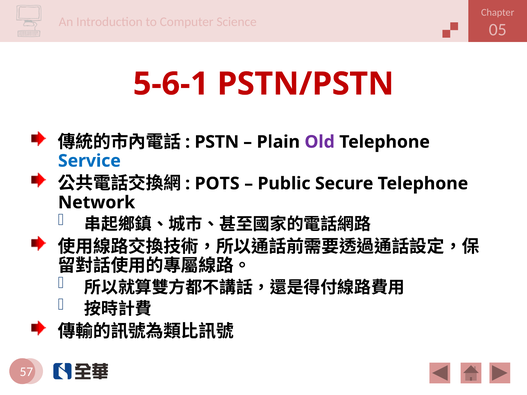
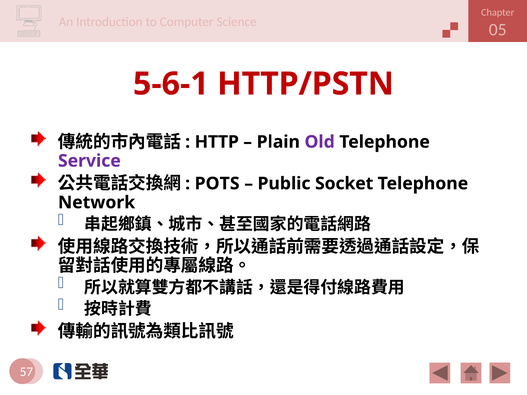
PSTN/PSTN: PSTN/PSTN -> HTTP/PSTN
PSTN: PSTN -> HTTP
Service colour: blue -> purple
Secure: Secure -> Socket
